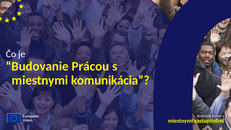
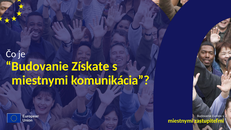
Prácou: Prácou -> Získate
